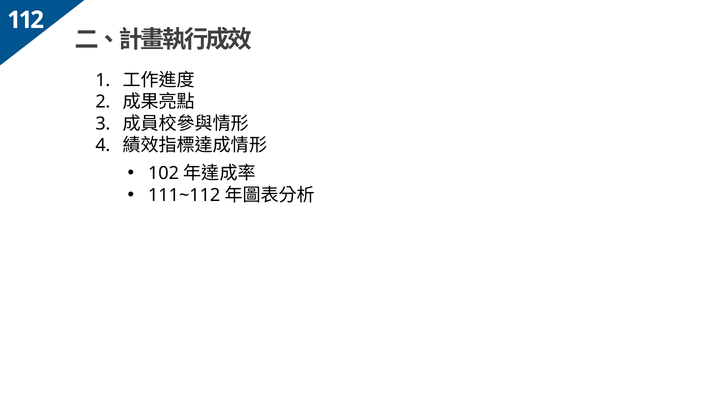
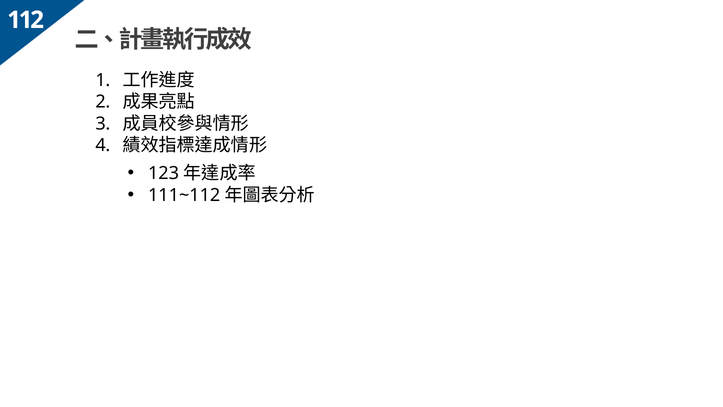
102: 102 -> 123
